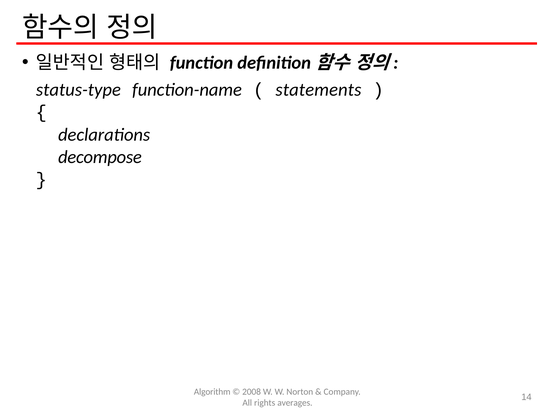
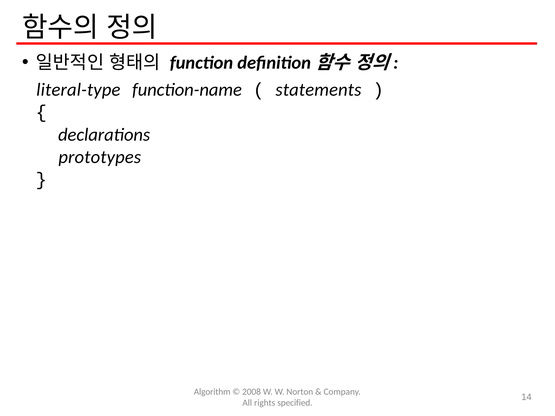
status-type: status-type -> literal-type
decompose: decompose -> prototypes
averages: averages -> specified
